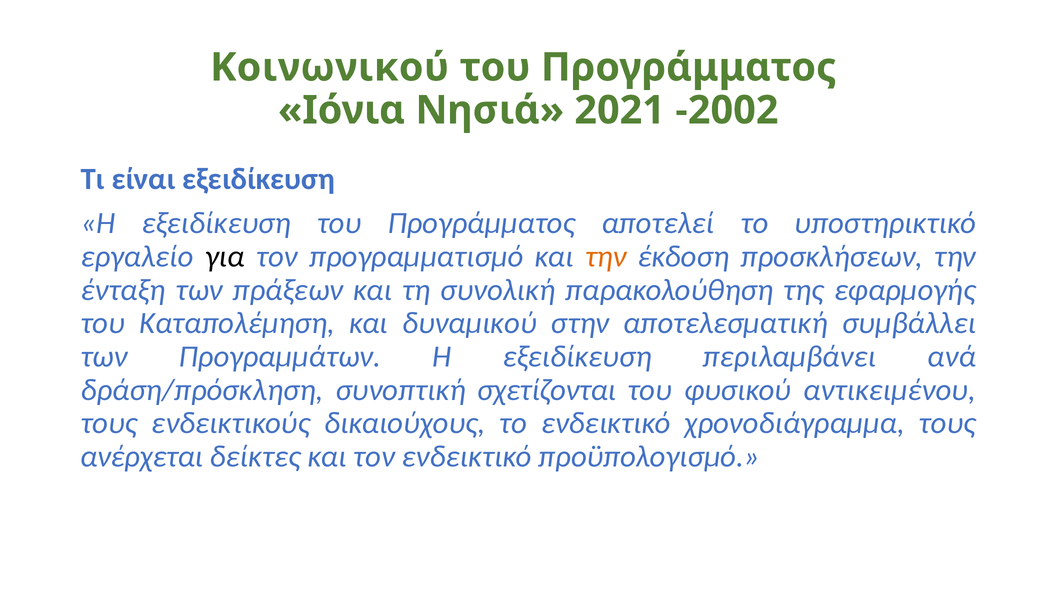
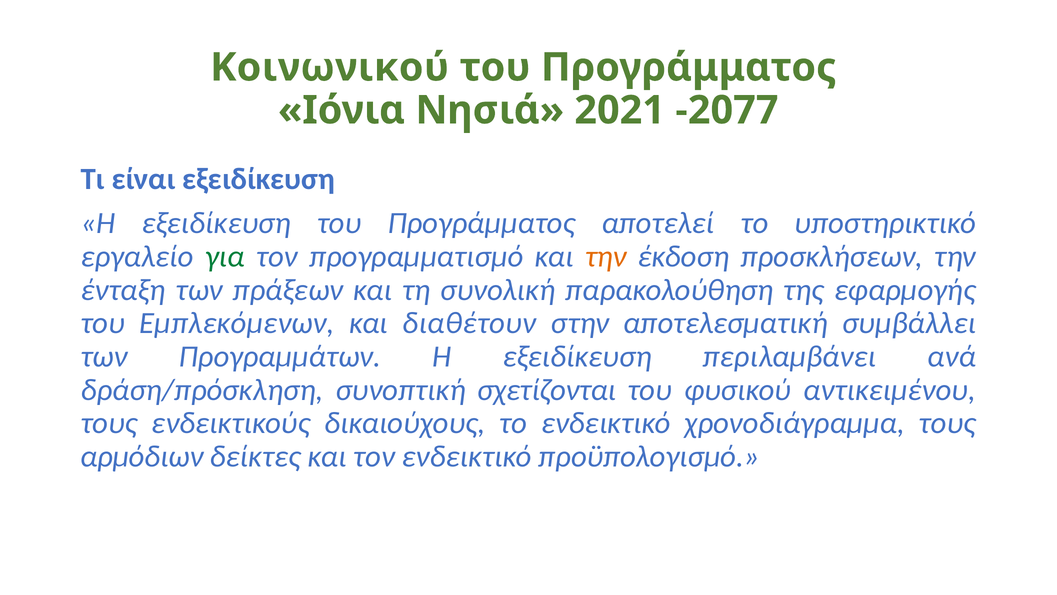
-2002: -2002 -> -2077
για colour: black -> green
Καταπολέμηση: Καταπολέμηση -> Εμπλεκόμενων
δυναμικού: δυναμικού -> διαθέτουν
ανέρχεται: ανέρχεται -> αρμόδιων
